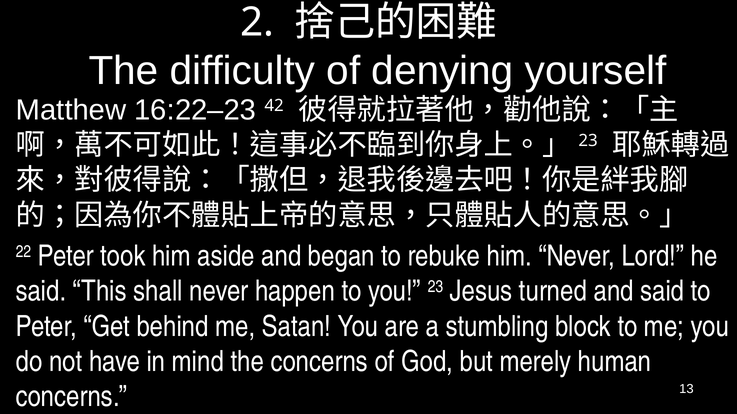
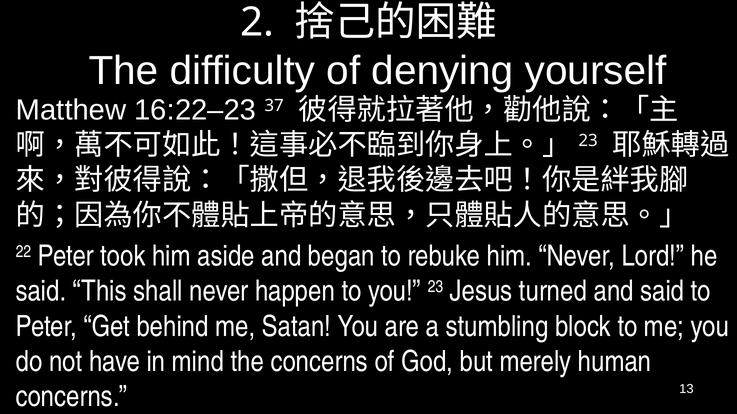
42: 42 -> 37
